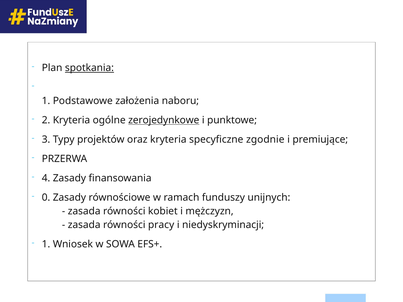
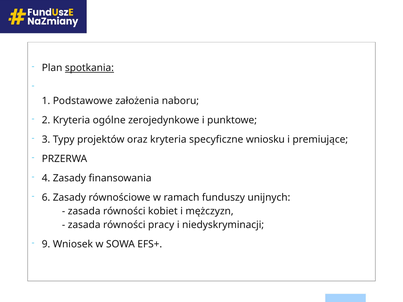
zerojedynkowe underline: present -> none
zgodnie: zgodnie -> wniosku
0: 0 -> 6
1 at (46, 244): 1 -> 9
